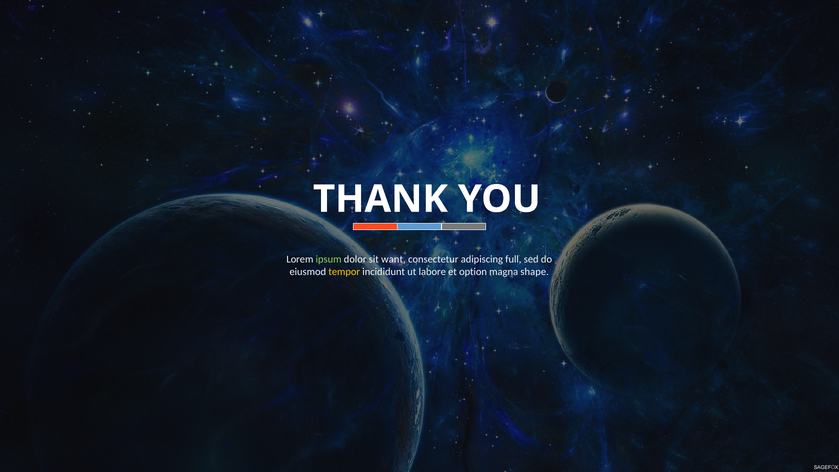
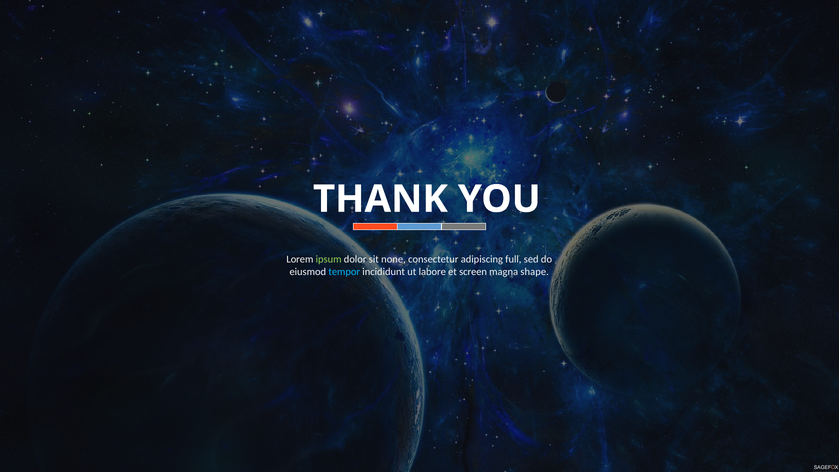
want: want -> none
tempor colour: yellow -> light blue
option: option -> screen
